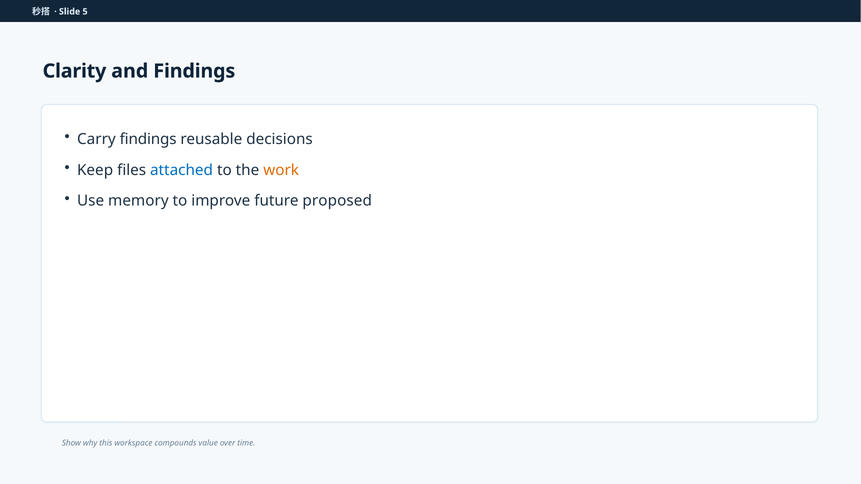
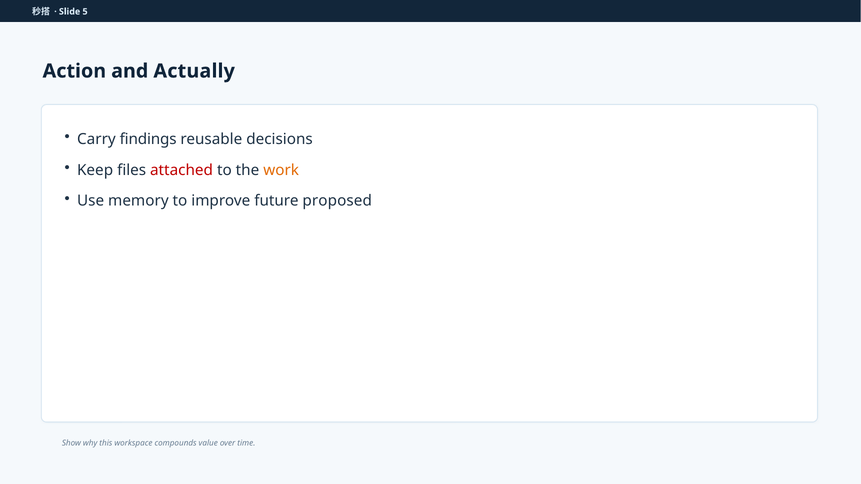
Clarity: Clarity -> Action
and Findings: Findings -> Actually
attached colour: blue -> red
